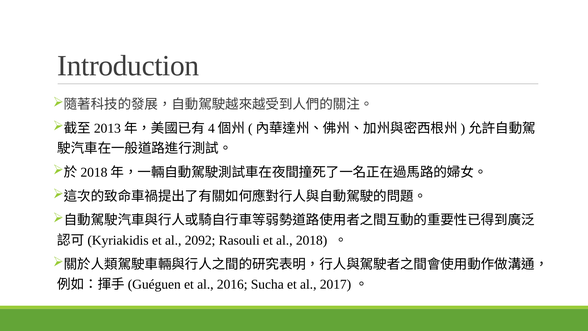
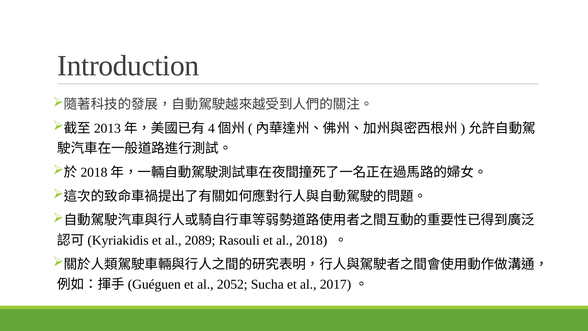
2092: 2092 -> 2089
2016: 2016 -> 2052
